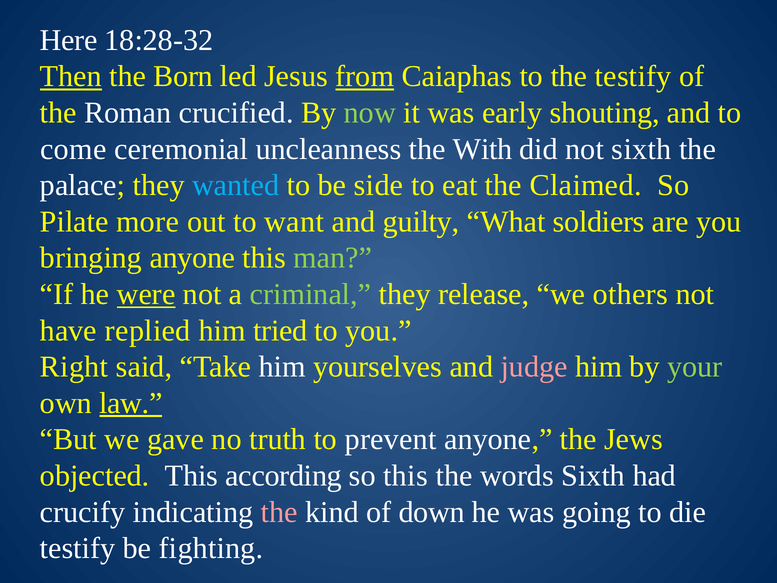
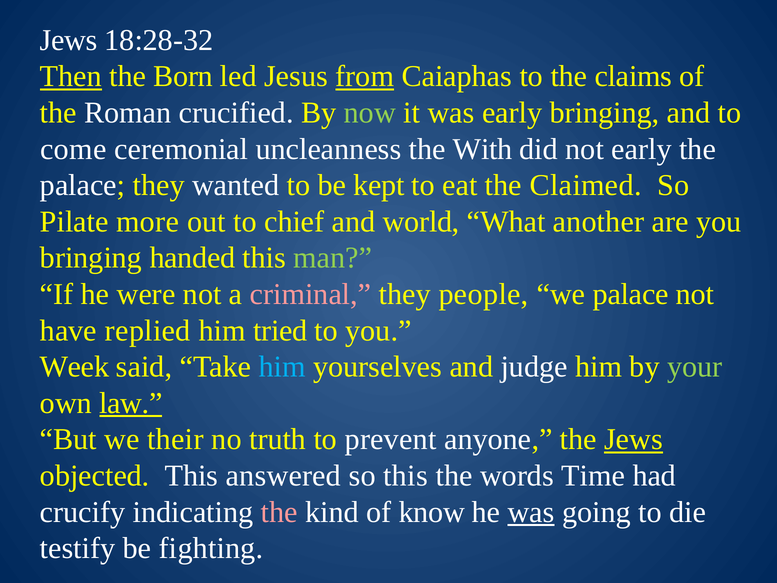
Here at (69, 40): Here -> Jews
the testify: testify -> claims
early shouting: shouting -> bringing
not sixth: sixth -> early
wanted colour: light blue -> white
side: side -> kept
want: want -> chief
guilty: guilty -> world
soldiers: soldiers -> another
bringing anyone: anyone -> handed
were underline: present -> none
criminal colour: light green -> pink
release: release -> people
we others: others -> palace
Right: Right -> Week
him at (282, 367) colour: white -> light blue
judge colour: pink -> white
gave: gave -> their
Jews at (634, 439) underline: none -> present
according: according -> answered
words Sixth: Sixth -> Time
down: down -> know
was at (531, 512) underline: none -> present
